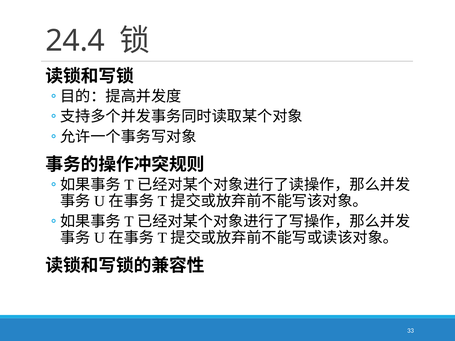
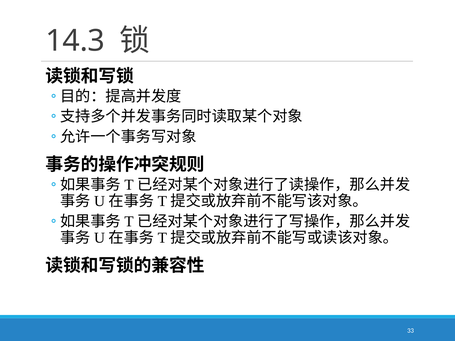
24.4: 24.4 -> 14.3
